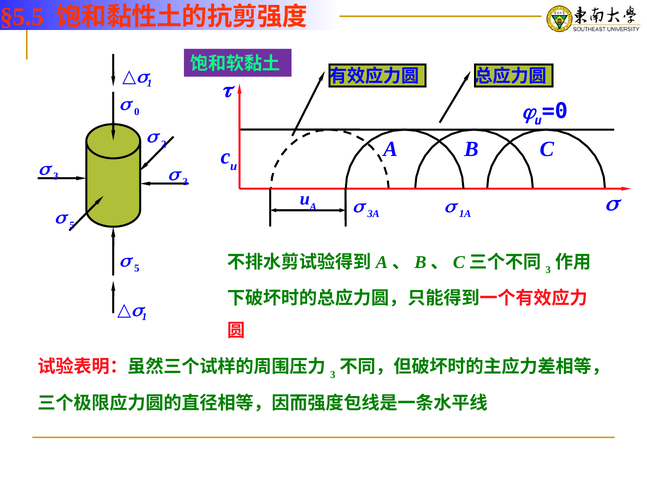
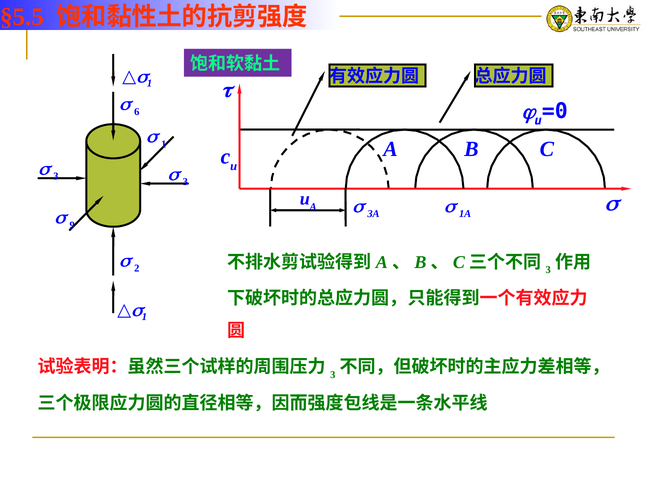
0: 0 -> 6
2 at (164, 144): 2 -> 1
5 at (72, 225): 5 -> 9
5 at (137, 268): 5 -> 2
